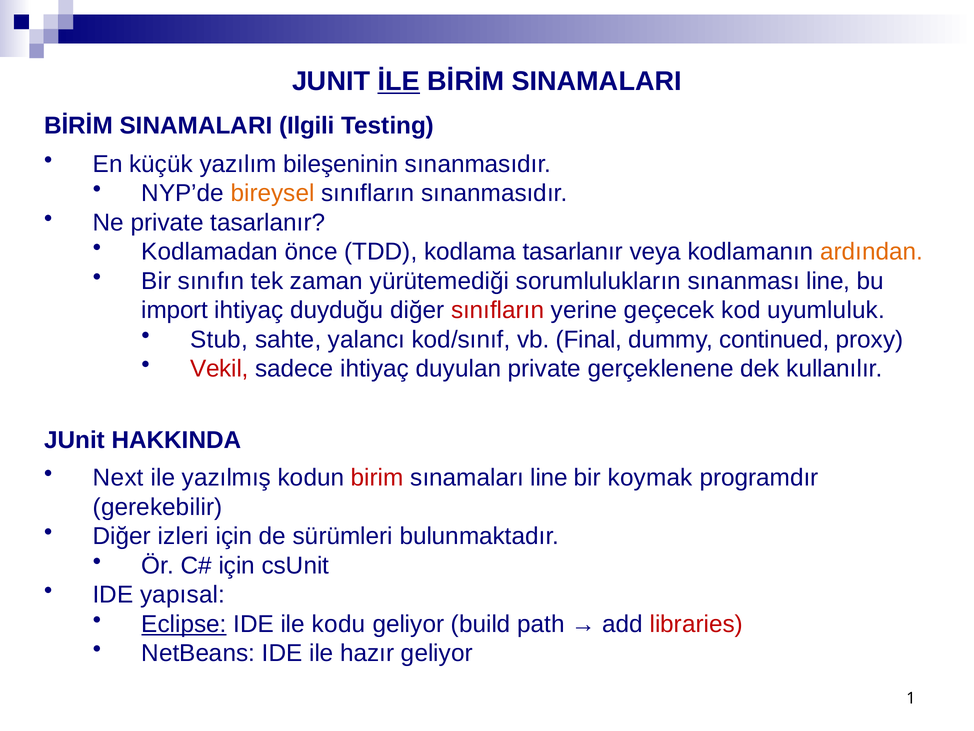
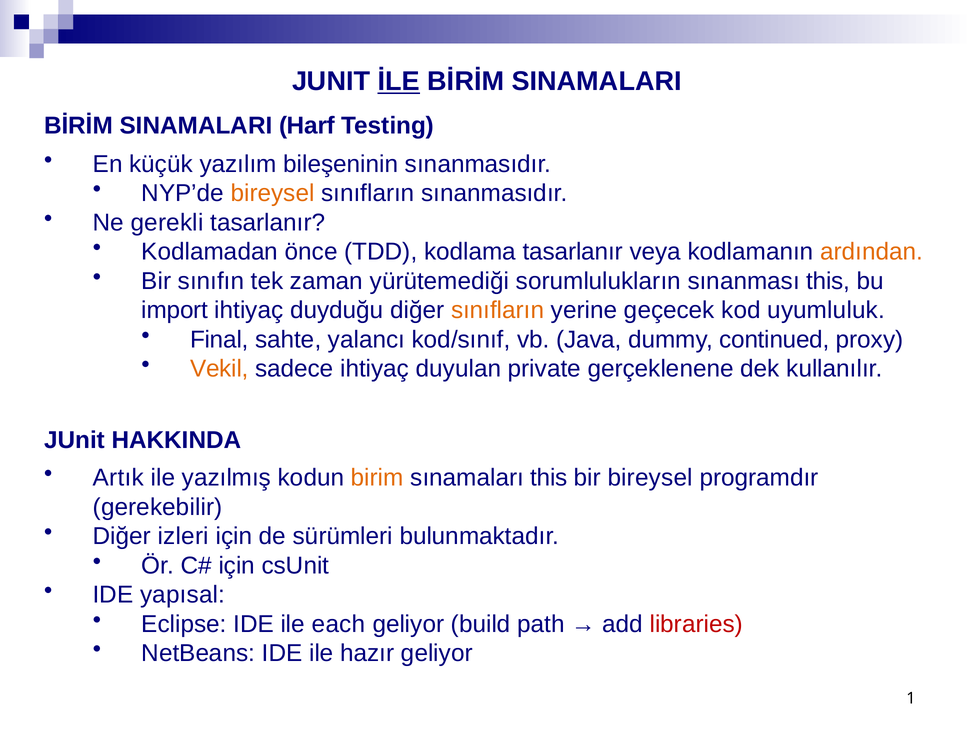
Ilgili: Ilgili -> Harf
Ne private: private -> gerekli
sınanması line: line -> this
sınıfların at (498, 310) colour: red -> orange
Stub: Stub -> Final
Final: Final -> Java
Vekil colour: red -> orange
Next: Next -> Artık
birim colour: red -> orange
sınamaları line: line -> this
bir koymak: koymak -> bireysel
Eclipse underline: present -> none
kodu: kodu -> each
